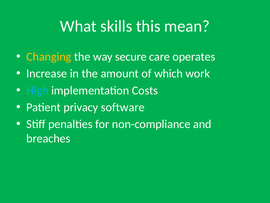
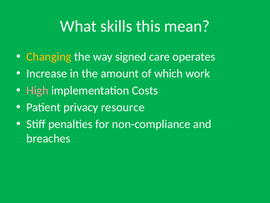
secure: secure -> signed
High colour: light blue -> pink
software: software -> resource
